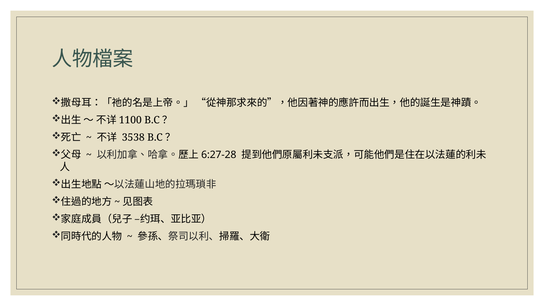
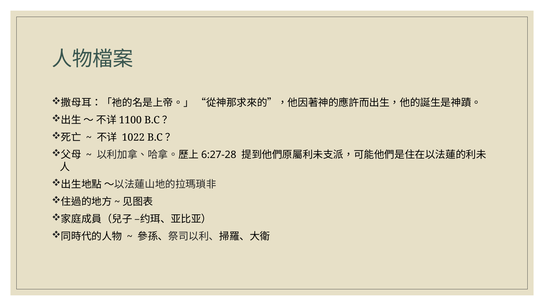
3538: 3538 -> 1022
